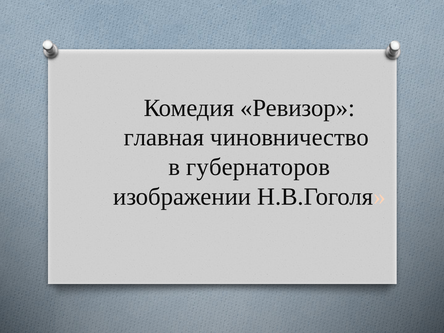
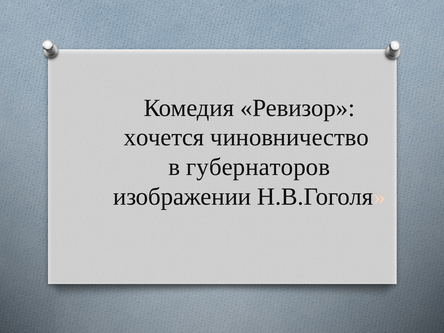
главная: главная -> хочется
